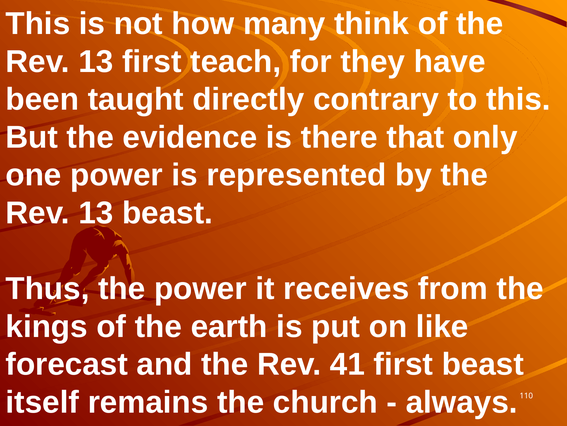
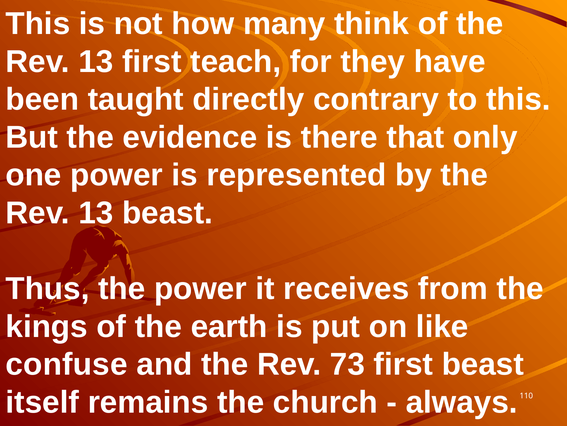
forecast: forecast -> confuse
41: 41 -> 73
